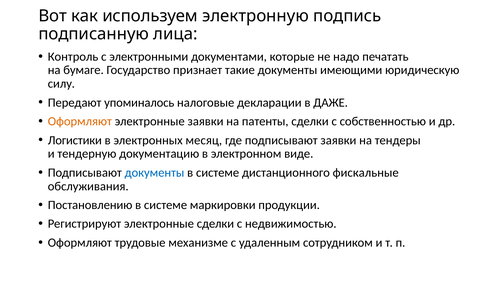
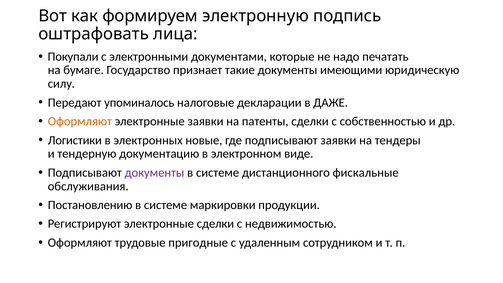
используем: используем -> формируем
подписанную: подписанную -> оштрафовать
Контроль: Контроль -> Покупали
месяц: месяц -> новые
документы at (154, 173) colour: blue -> purple
механизме: механизме -> пригодные
